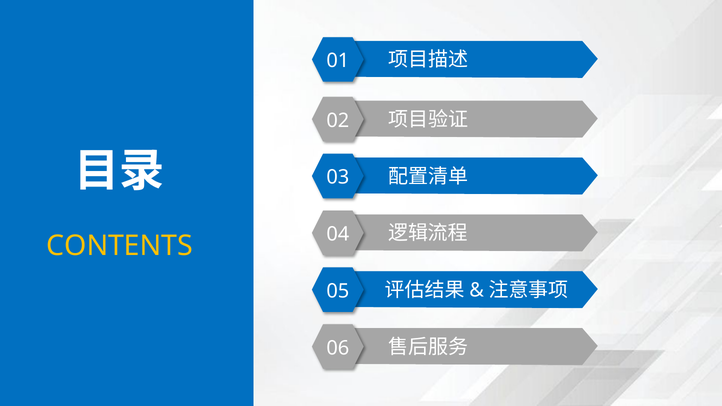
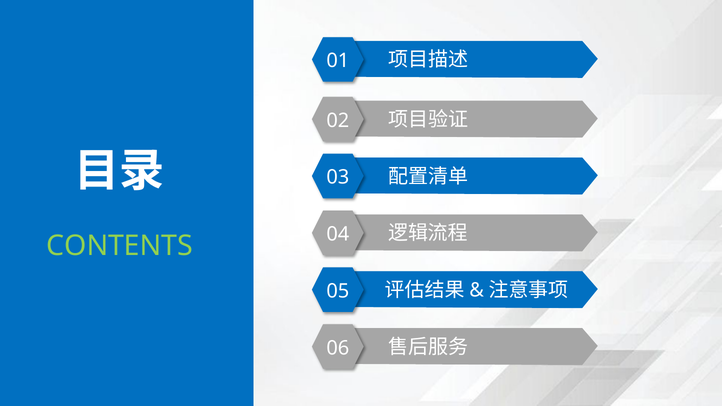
CONTENTS colour: yellow -> light green
